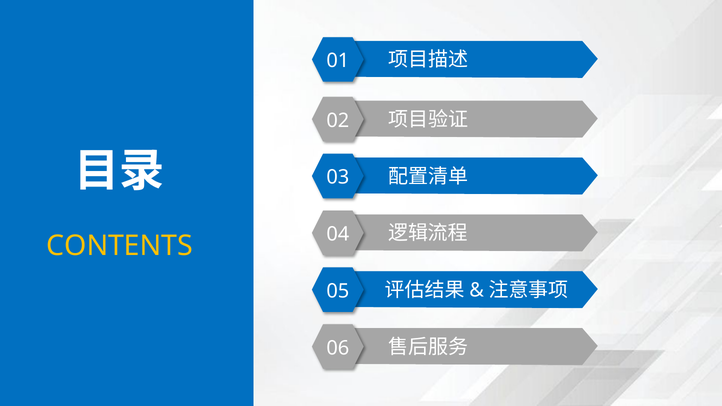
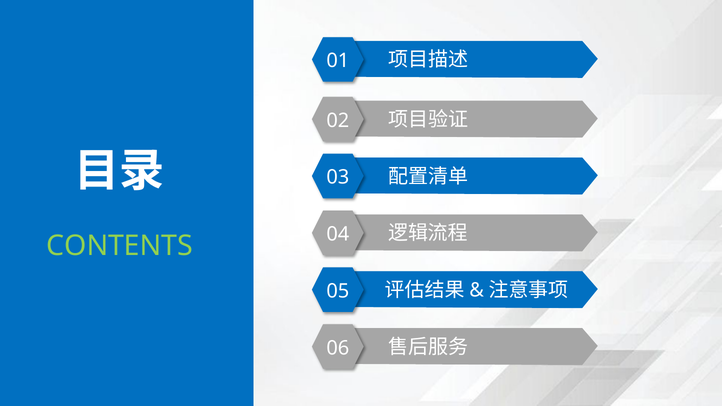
CONTENTS colour: yellow -> light green
